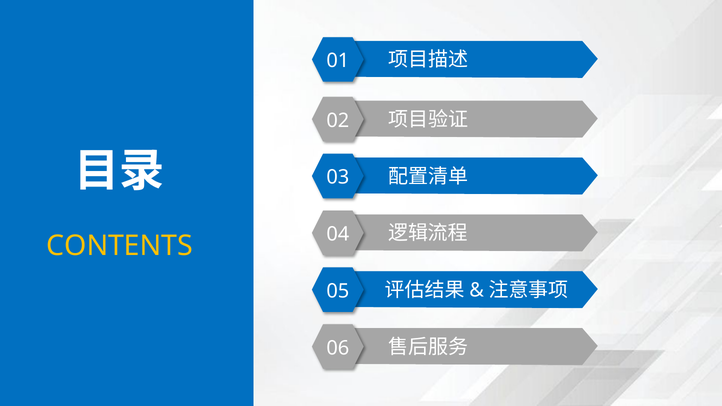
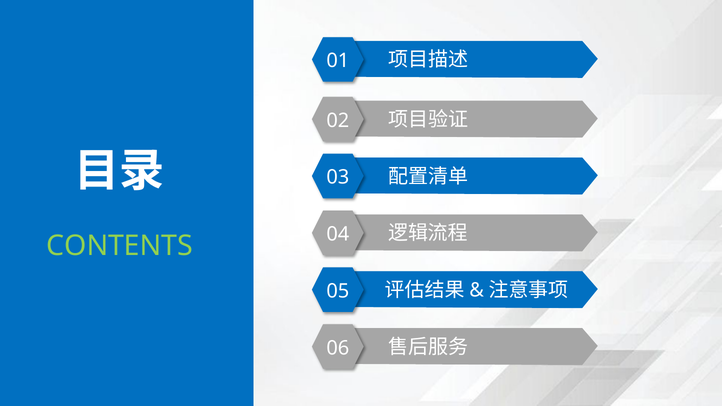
CONTENTS colour: yellow -> light green
